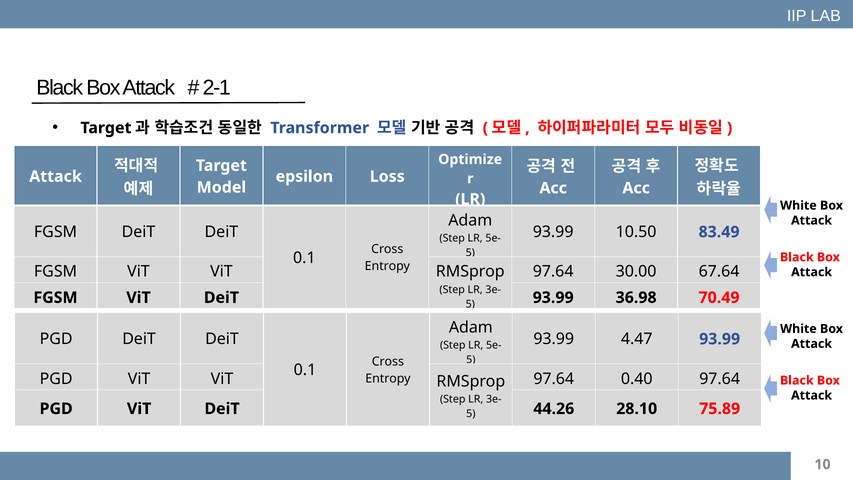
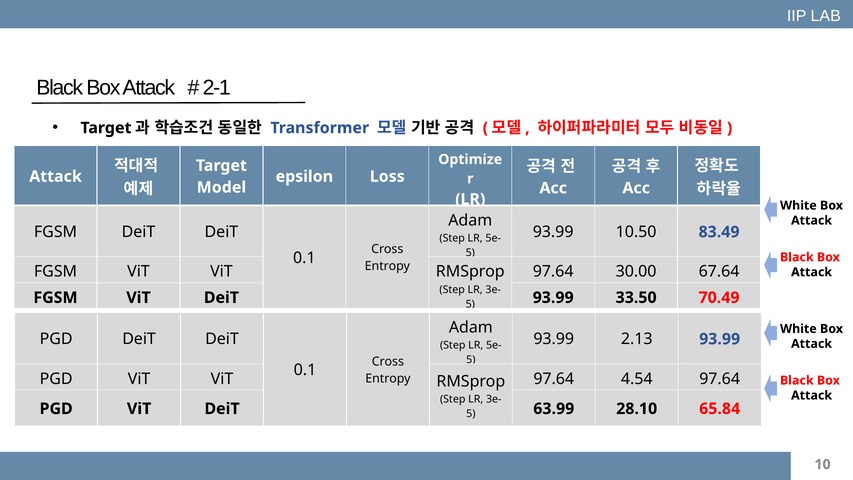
36.98: 36.98 -> 33.50
4.47: 4.47 -> 2.13
0.40: 0.40 -> 4.54
44.26: 44.26 -> 63.99
75.89: 75.89 -> 65.84
